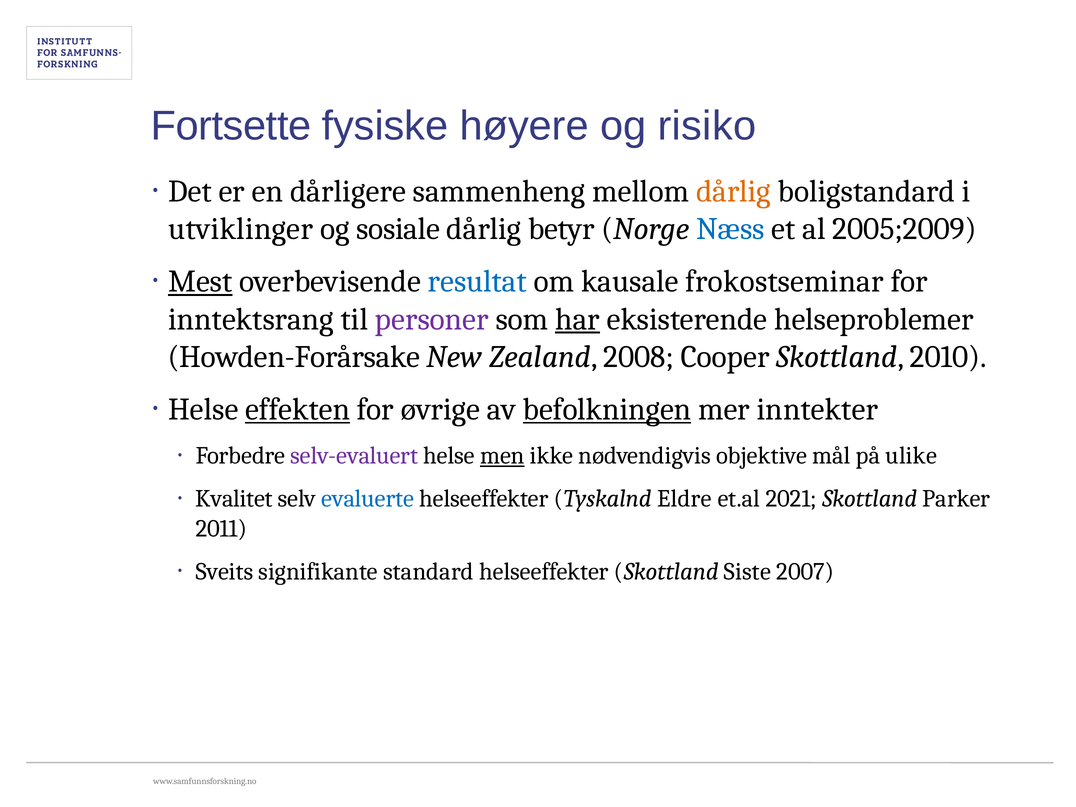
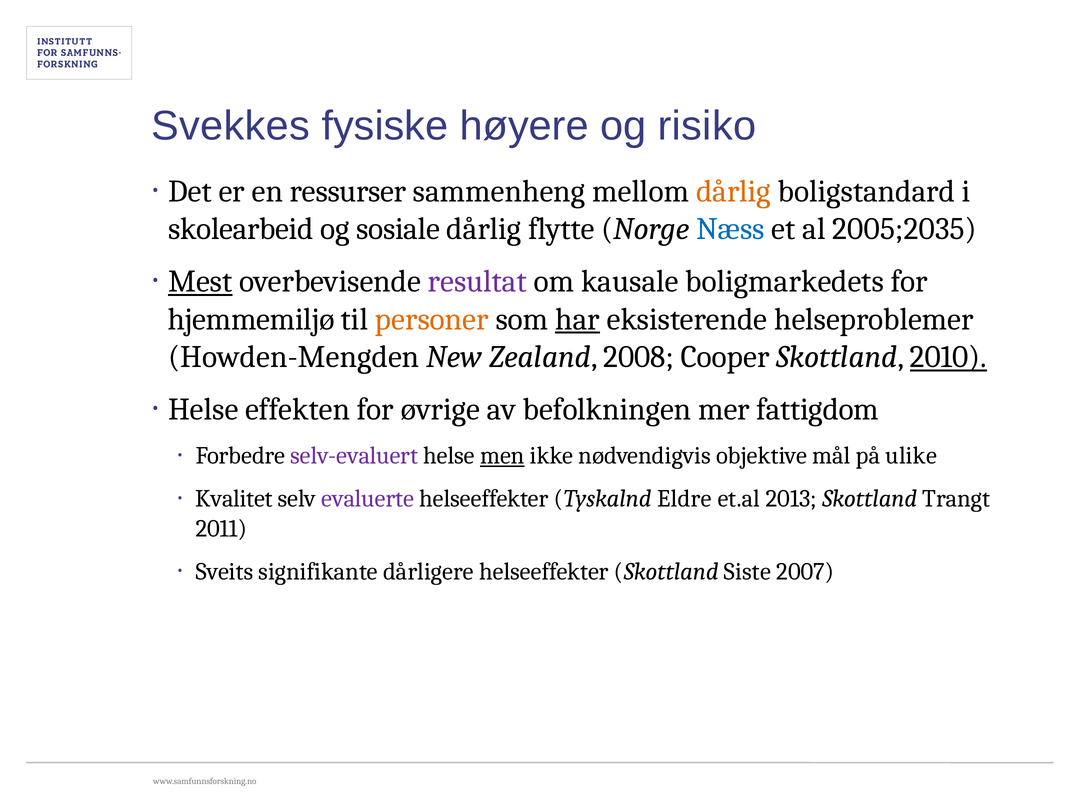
Fortsette: Fortsette -> Svekkes
dårligere: dårligere -> ressurser
utviklinger: utviklinger -> skolearbeid
betyr: betyr -> flytte
2005;2009: 2005;2009 -> 2005;2035
resultat colour: blue -> purple
frokostseminar: frokostseminar -> boligmarkedets
inntektsrang: inntektsrang -> hjemmemiljø
personer colour: purple -> orange
Howden-Forårsake: Howden-Forårsake -> Howden-Mengden
2010 underline: none -> present
effekten underline: present -> none
befolkningen underline: present -> none
inntekter: inntekter -> fattigdom
evaluerte colour: blue -> purple
2021: 2021 -> 2013
Parker: Parker -> Trangt
standard: standard -> dårligere
